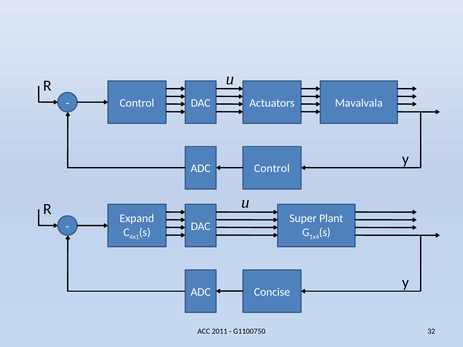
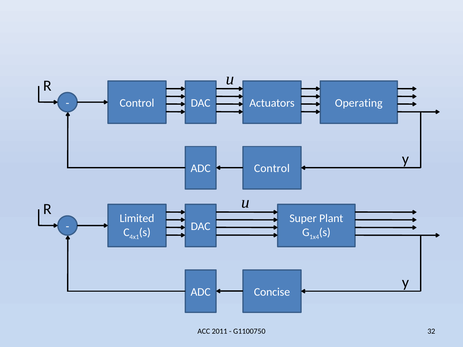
Mavalvala: Mavalvala -> Operating
Expand: Expand -> Limited
